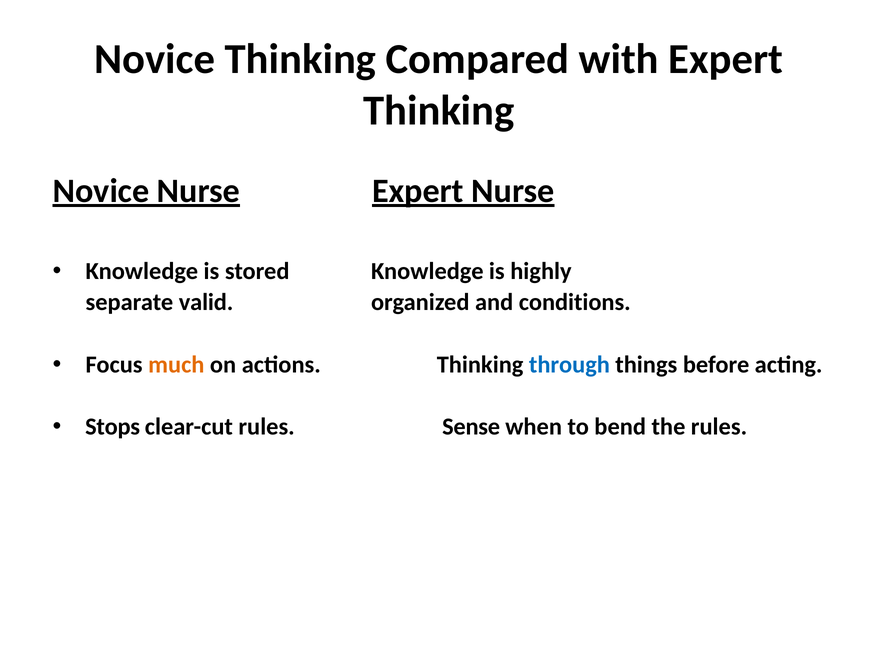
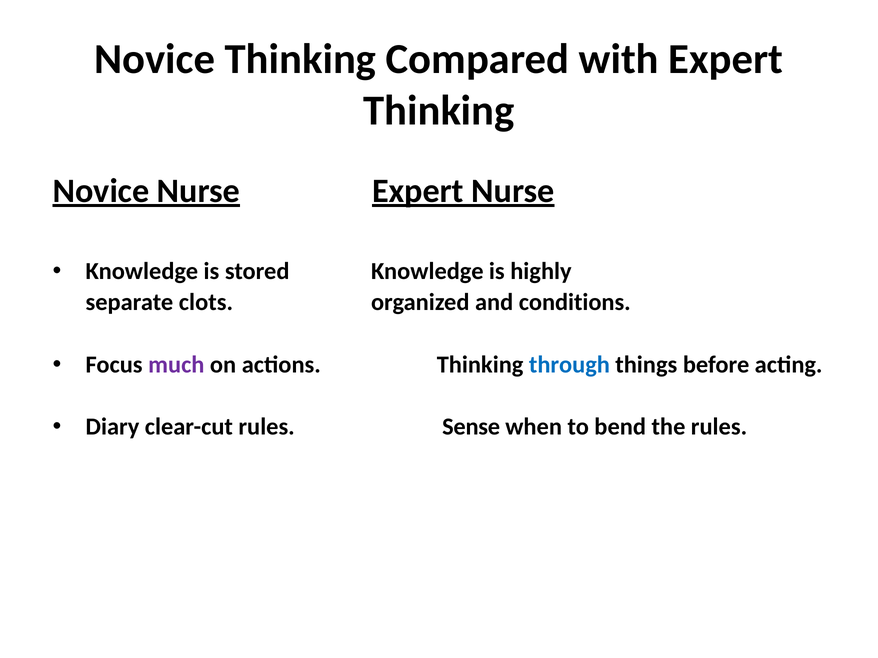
valid: valid -> clots
much colour: orange -> purple
Stops: Stops -> Diary
